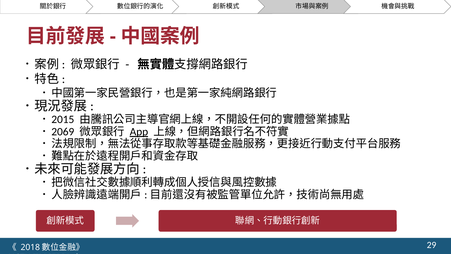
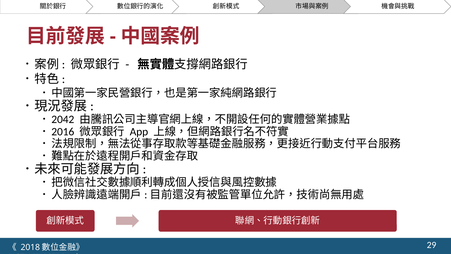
2015: 2015 -> 2042
2069: 2069 -> 2016
App underline: present -> none
